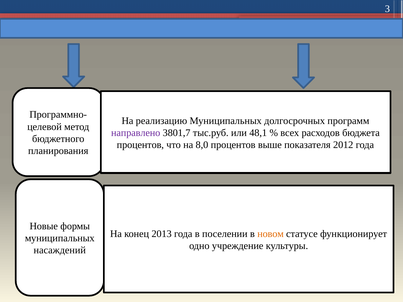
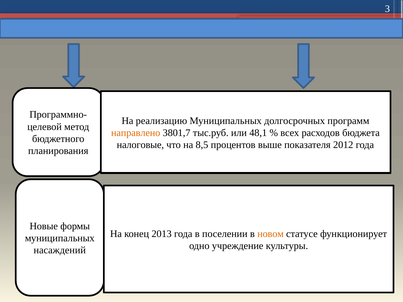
направлено colour: purple -> orange
процентов at (140, 145): процентов -> налоговые
8,0: 8,0 -> 8,5
